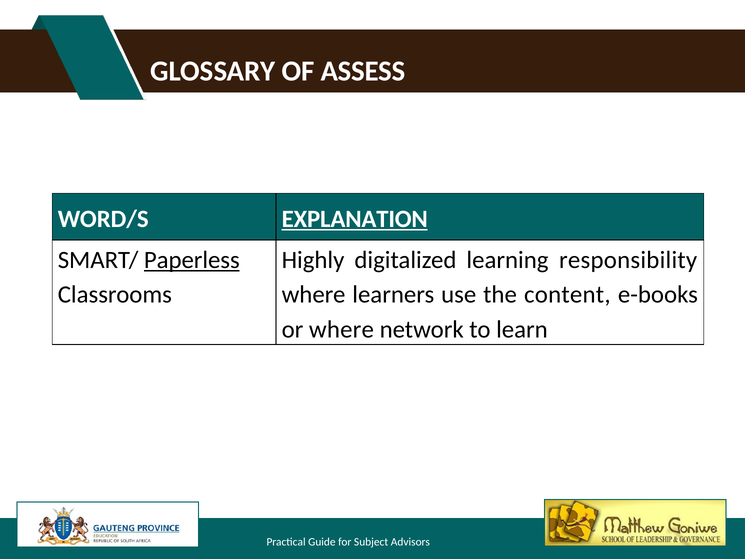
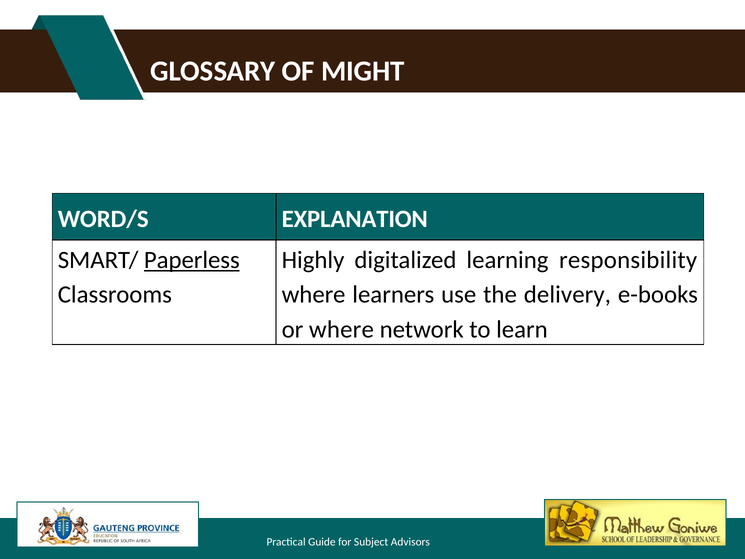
ASSESS: ASSESS -> MIGHT
EXPLANATION underline: present -> none
content: content -> delivery
